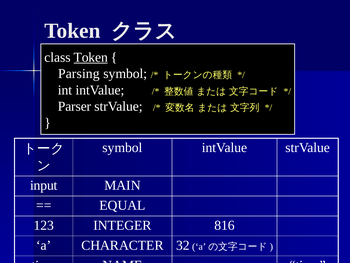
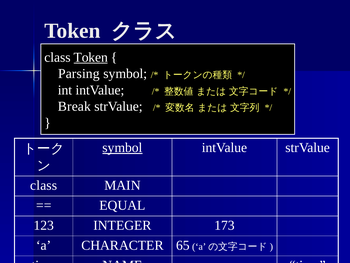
Parser: Parser -> Break
symbol at (122, 147) underline: none -> present
input at (44, 185): input -> class
816: 816 -> 173
32: 32 -> 65
